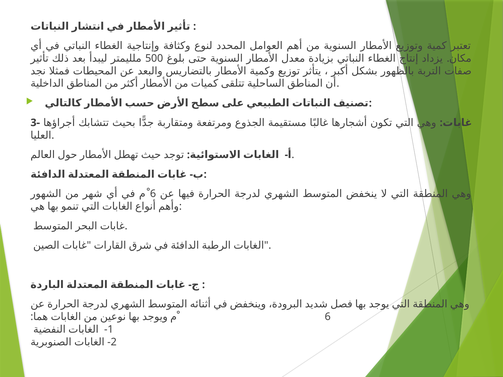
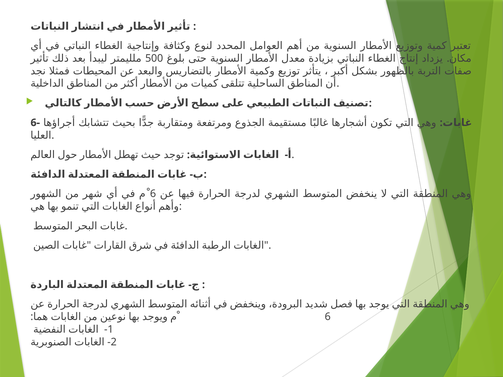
3-: 3- -> 6-
